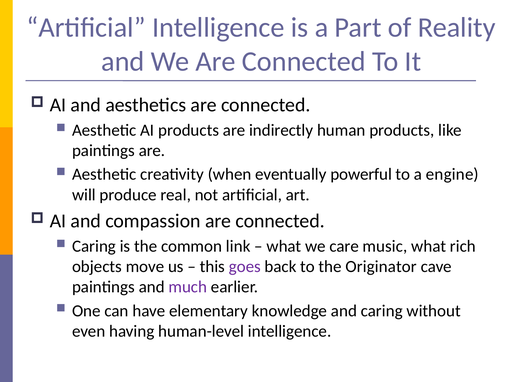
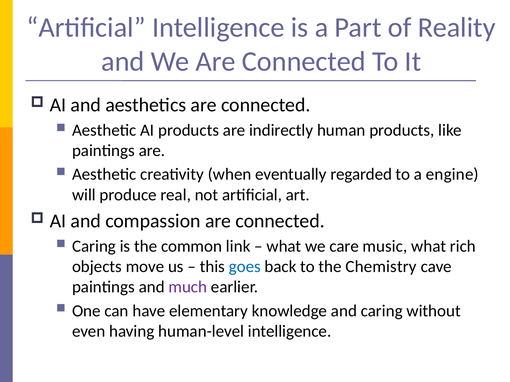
powerful: powerful -> regarded
goes colour: purple -> blue
Originator: Originator -> Chemistry
